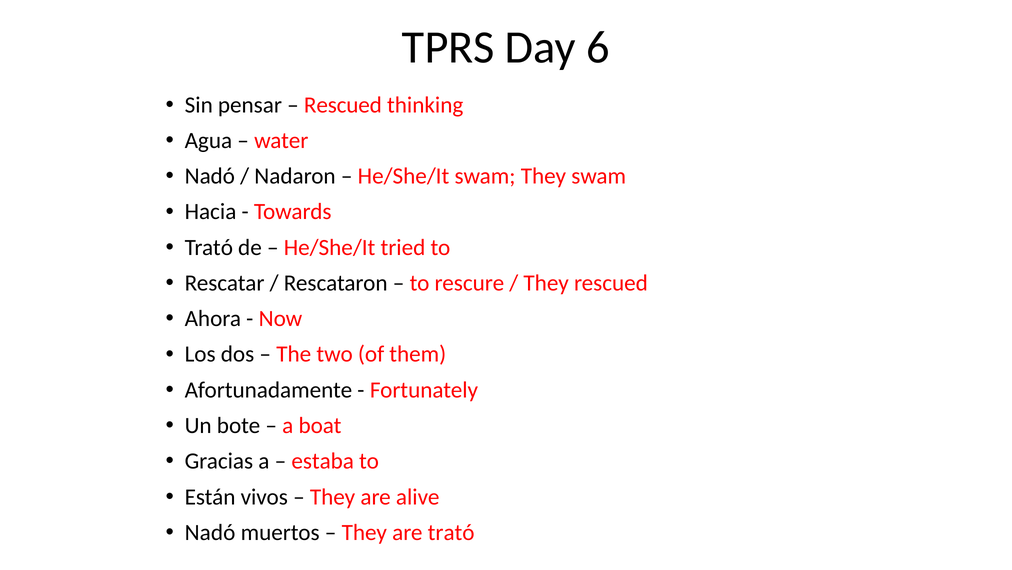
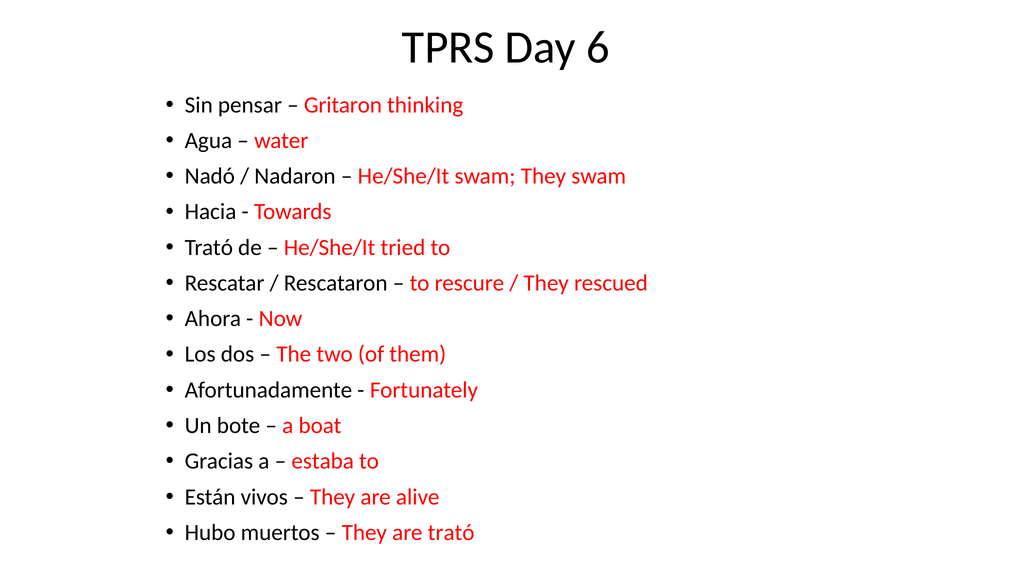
Rescued at (343, 105): Rescued -> Gritaron
Nadó at (210, 532): Nadó -> Hubo
